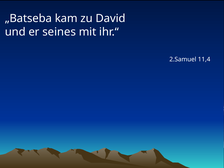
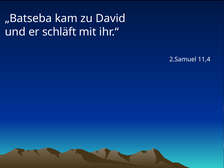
seines: seines -> schläft
